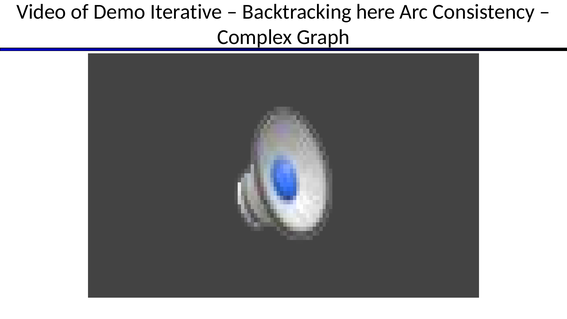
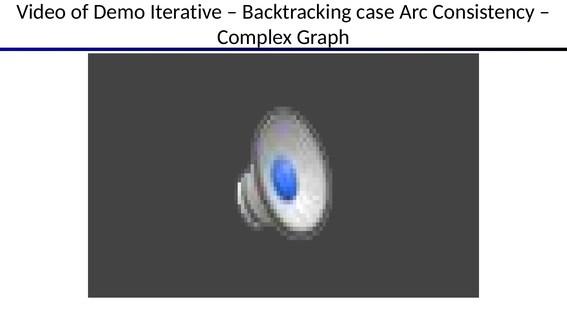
here: here -> case
